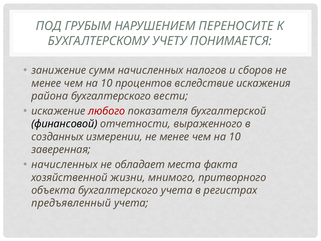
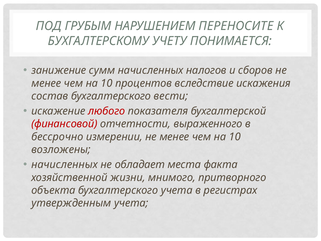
района: района -> состав
финансовой colour: black -> red
созданных: созданных -> бессрочно
заверенная: заверенная -> возложены
предъявленный: предъявленный -> утвержденным
